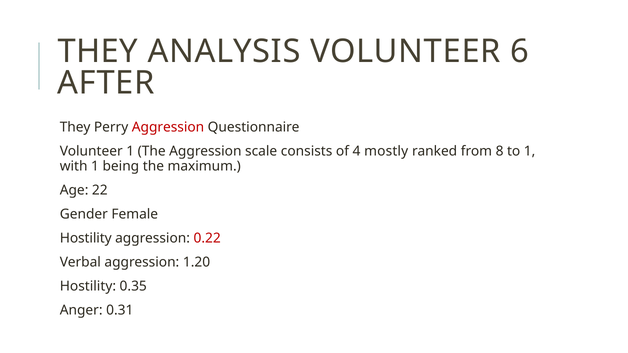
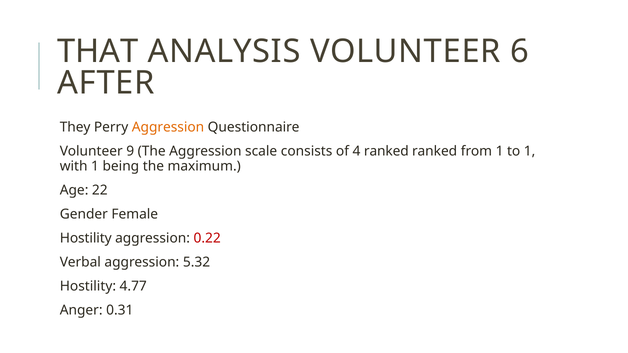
THEY at (98, 52): THEY -> THAT
Aggression at (168, 127) colour: red -> orange
Volunteer 1: 1 -> 9
4 mostly: mostly -> ranked
from 8: 8 -> 1
1.20: 1.20 -> 5.32
0.35: 0.35 -> 4.77
